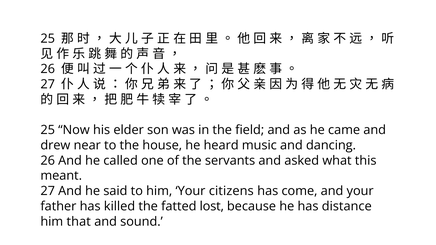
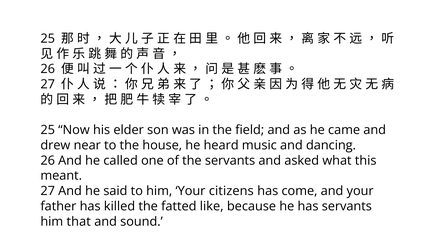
lost: lost -> like
has distance: distance -> servants
